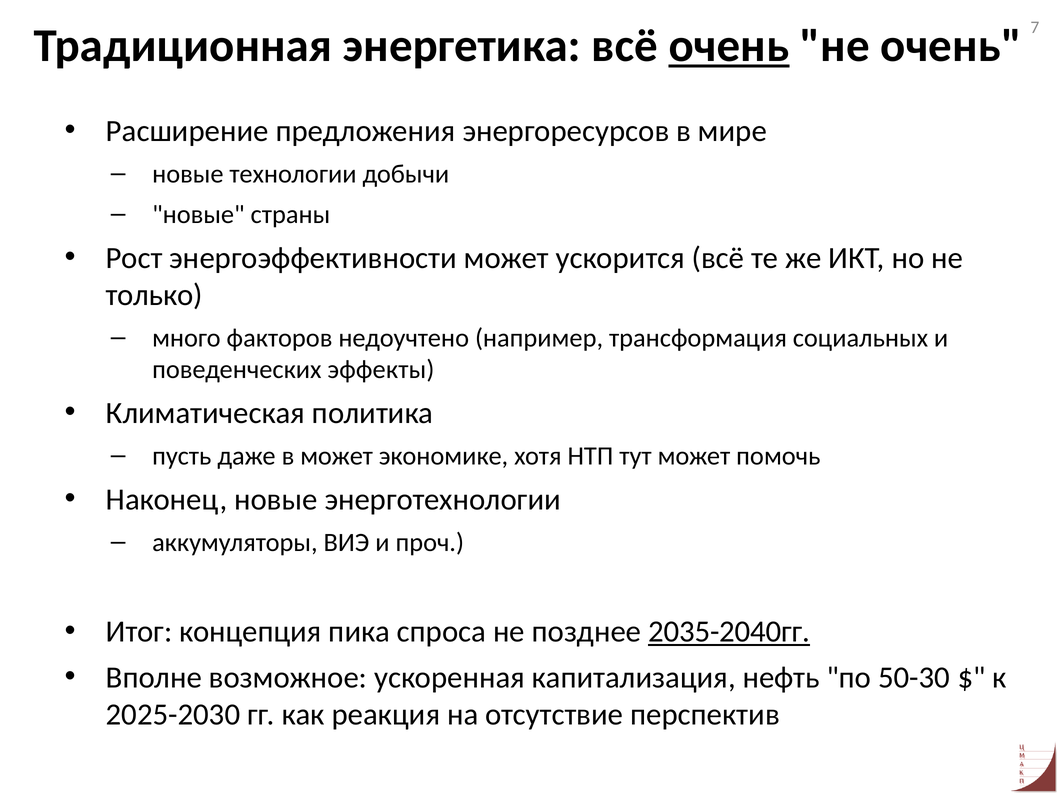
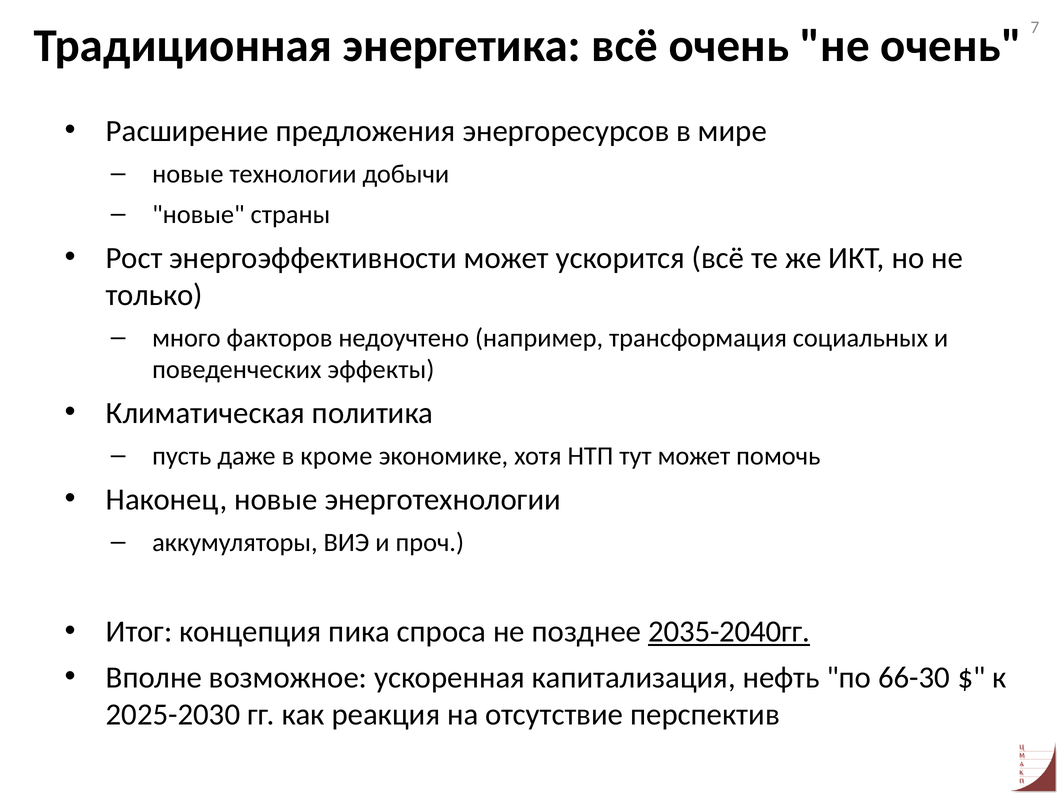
очень at (729, 46) underline: present -> none
в может: может -> кроме
50-30: 50-30 -> 66-30
